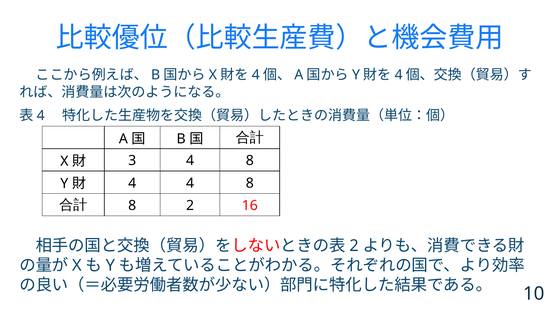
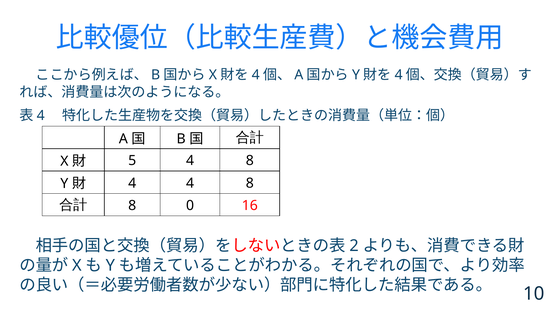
3: 3 -> 5
8 2: 2 -> 0
